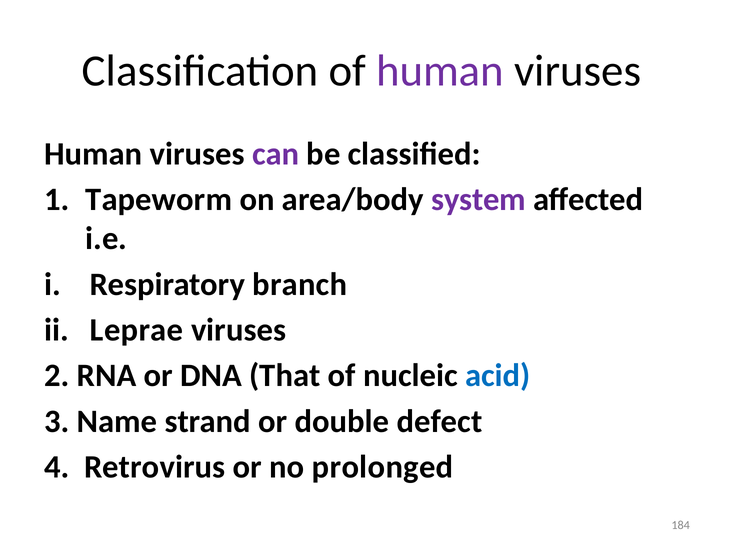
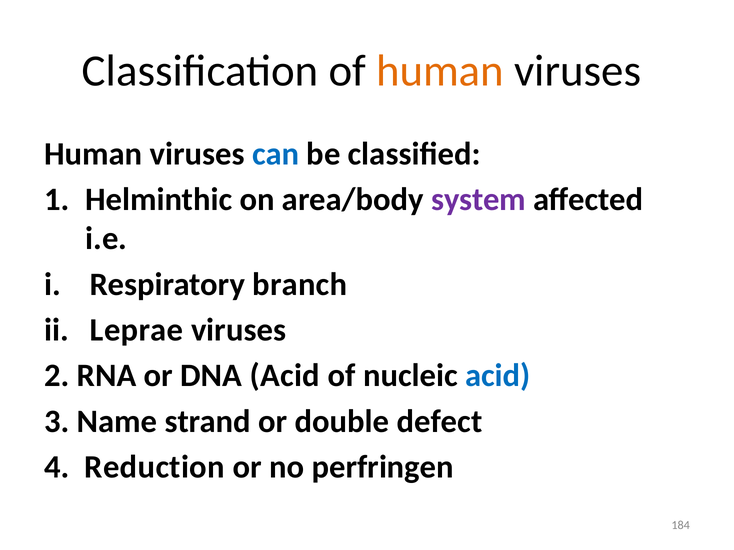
human at (440, 71) colour: purple -> orange
can colour: purple -> blue
Tapeworm: Tapeworm -> Helminthic
DNA That: That -> Acid
Retrovirus: Retrovirus -> Reduction
prolonged: prolonged -> perfringen
